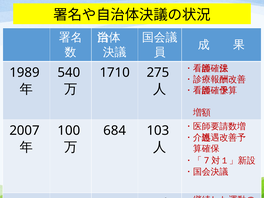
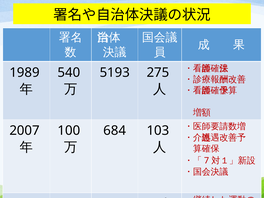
1710: 1710 -> 5193
